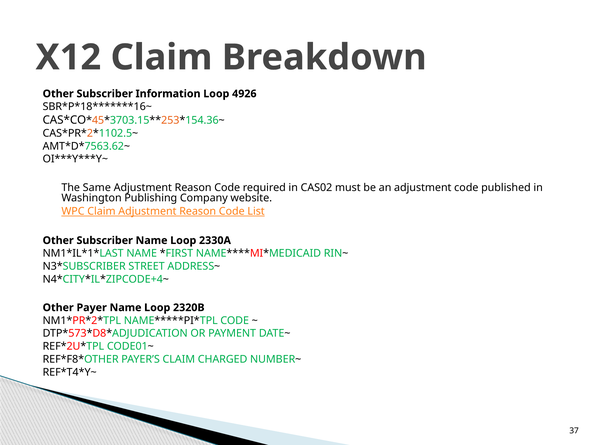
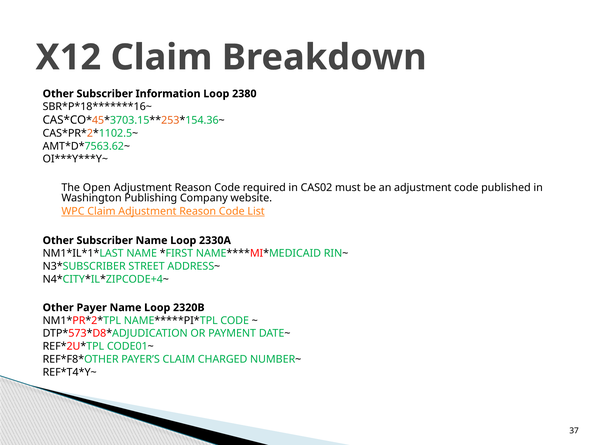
4926: 4926 -> 2380
Same: Same -> Open
